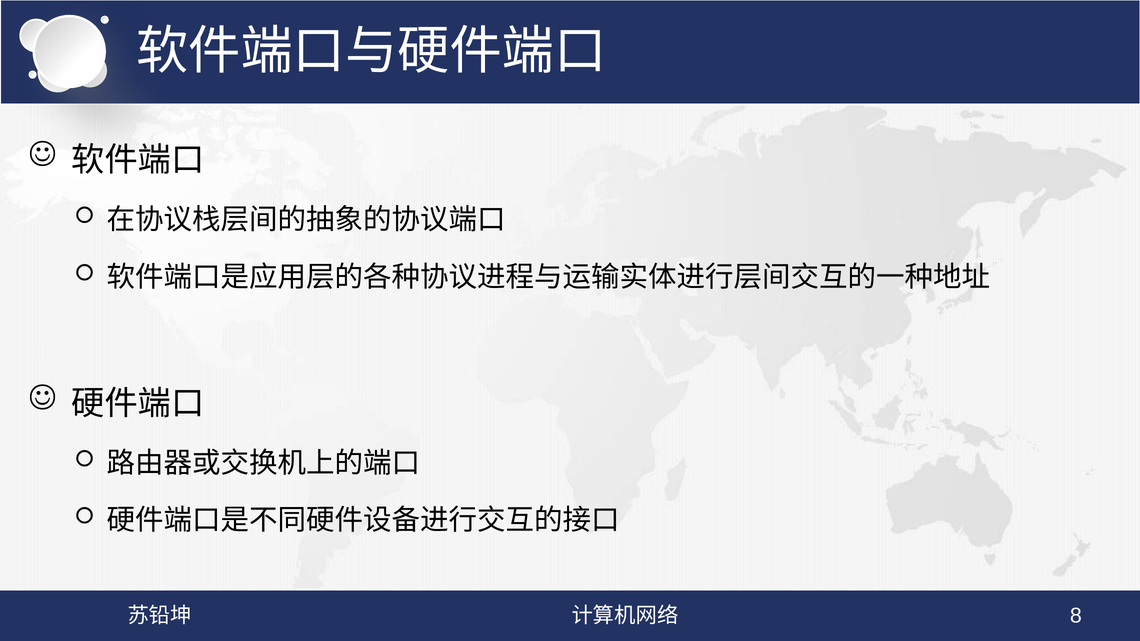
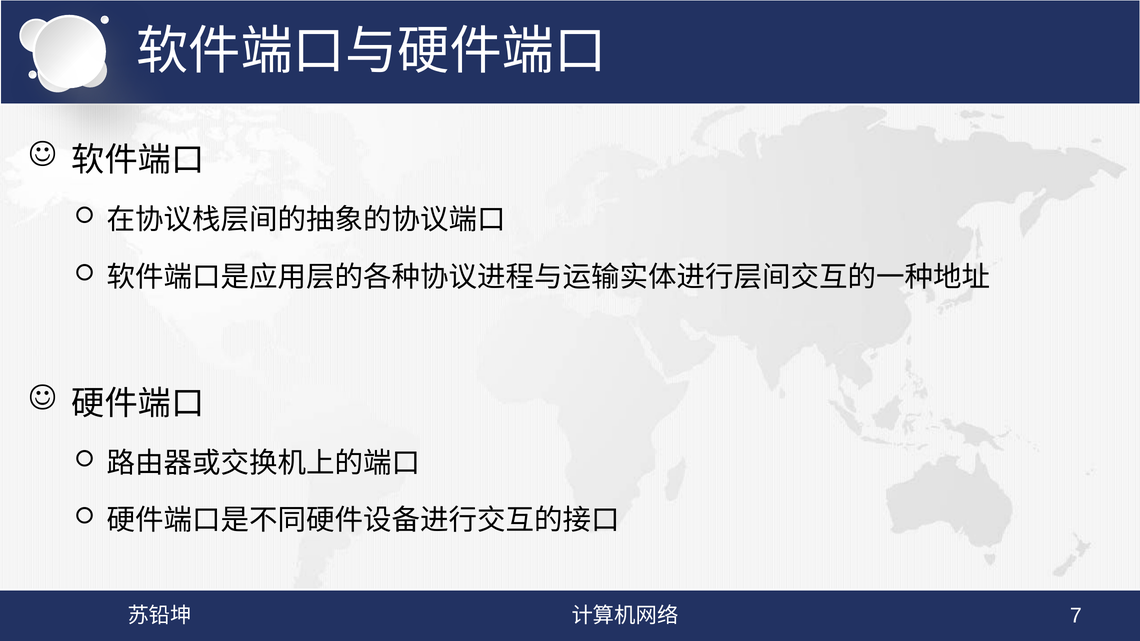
8: 8 -> 7
